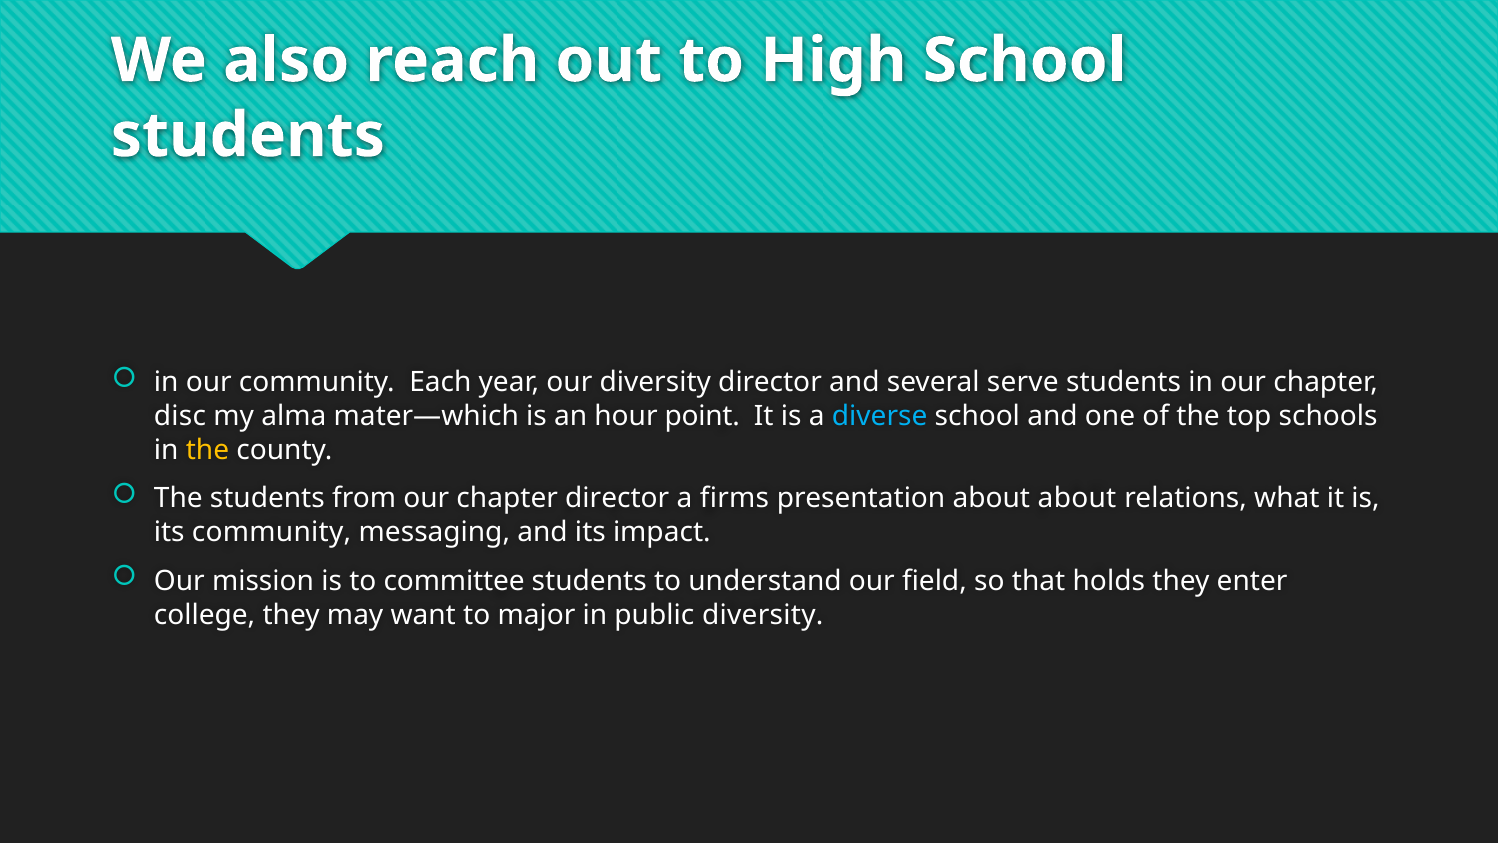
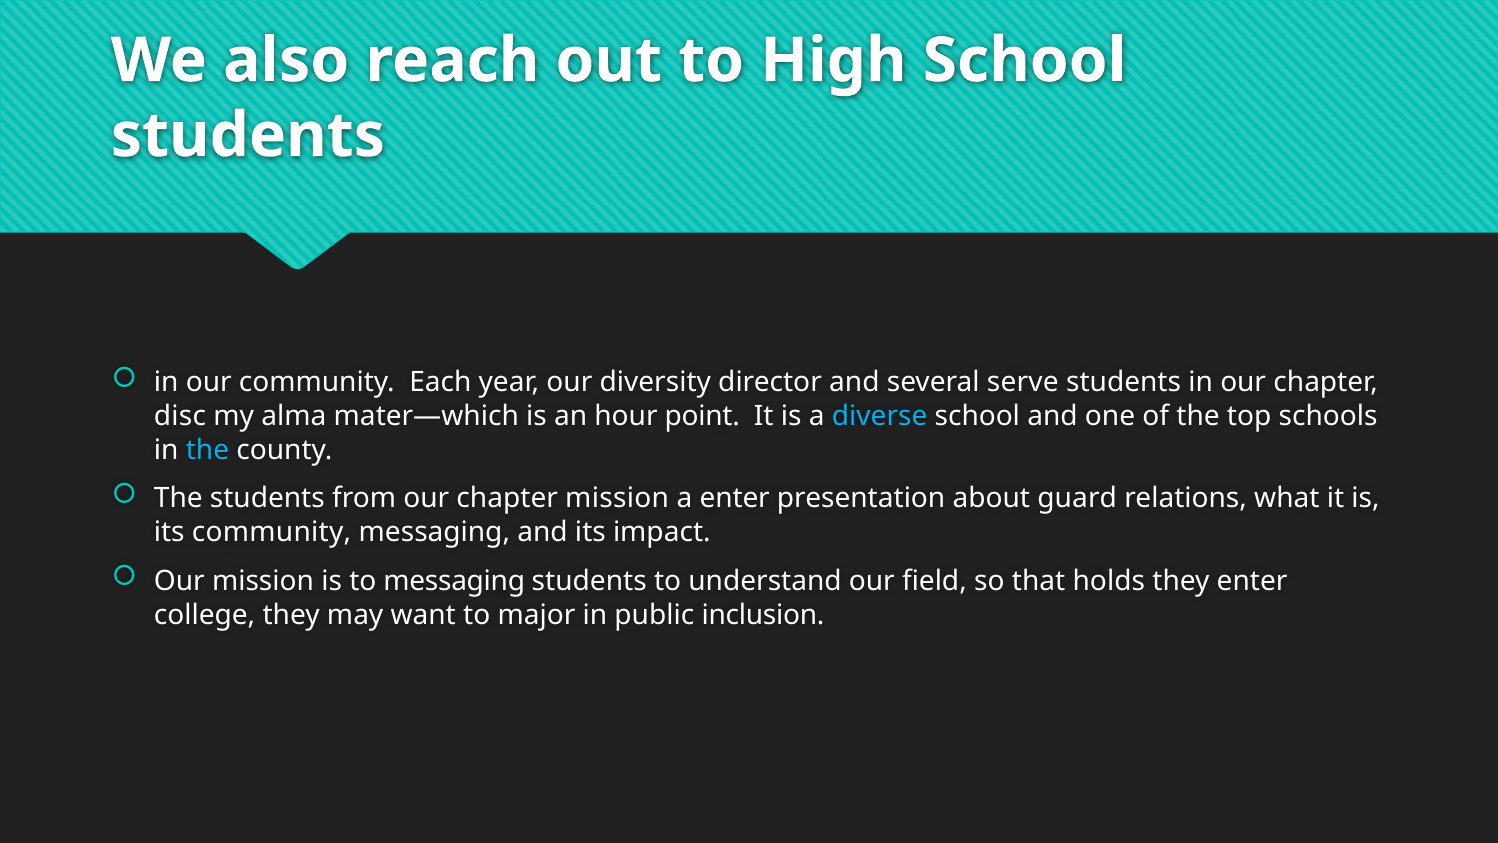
the at (207, 450) colour: yellow -> light blue
chapter director: director -> mission
a firms: firms -> enter
about about: about -> guard
to committee: committee -> messaging
public diversity: diversity -> inclusion
